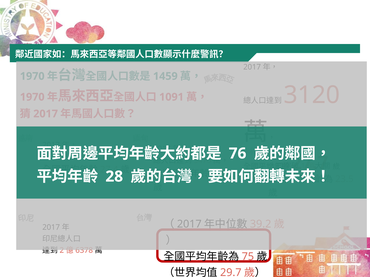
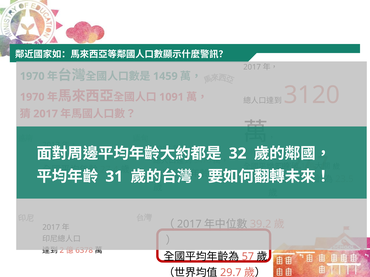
76: 76 -> 32
28: 28 -> 31
75: 75 -> 57
